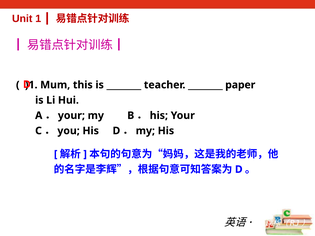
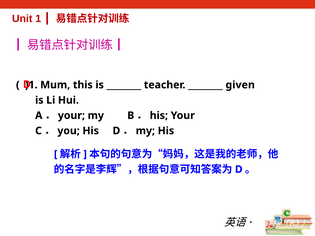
paper: paper -> given
